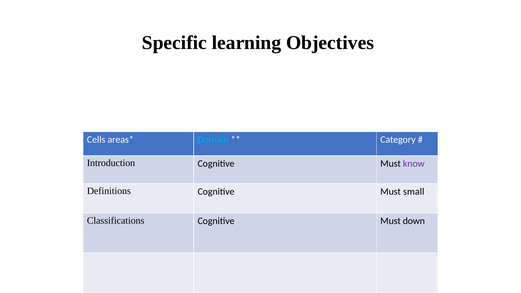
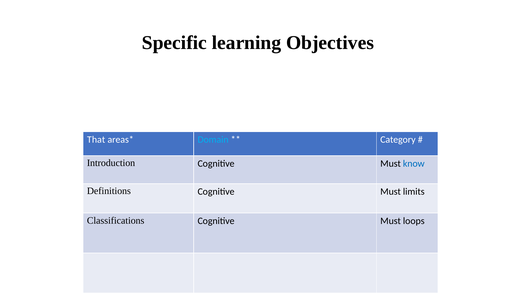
Cells: Cells -> That
know colour: purple -> blue
small: small -> limits
Must down: down -> loops
